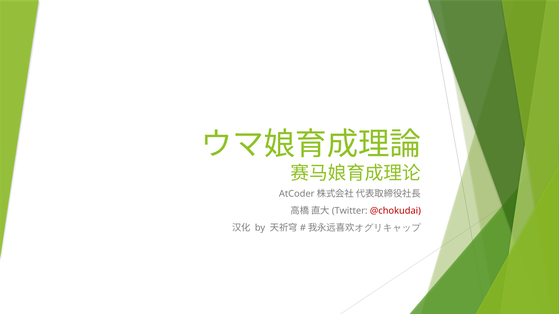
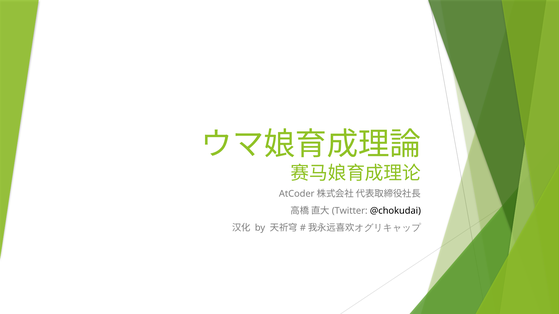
@chokudai colour: red -> black
